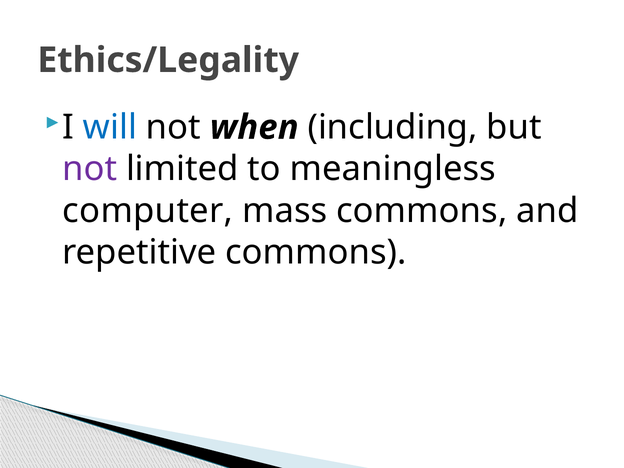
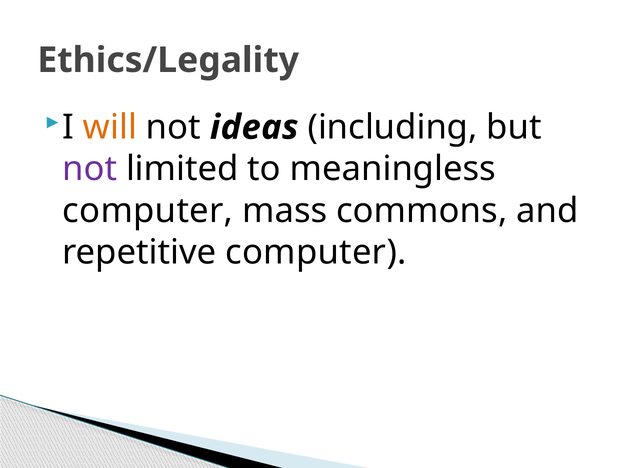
will colour: blue -> orange
when: when -> ideas
repetitive commons: commons -> computer
